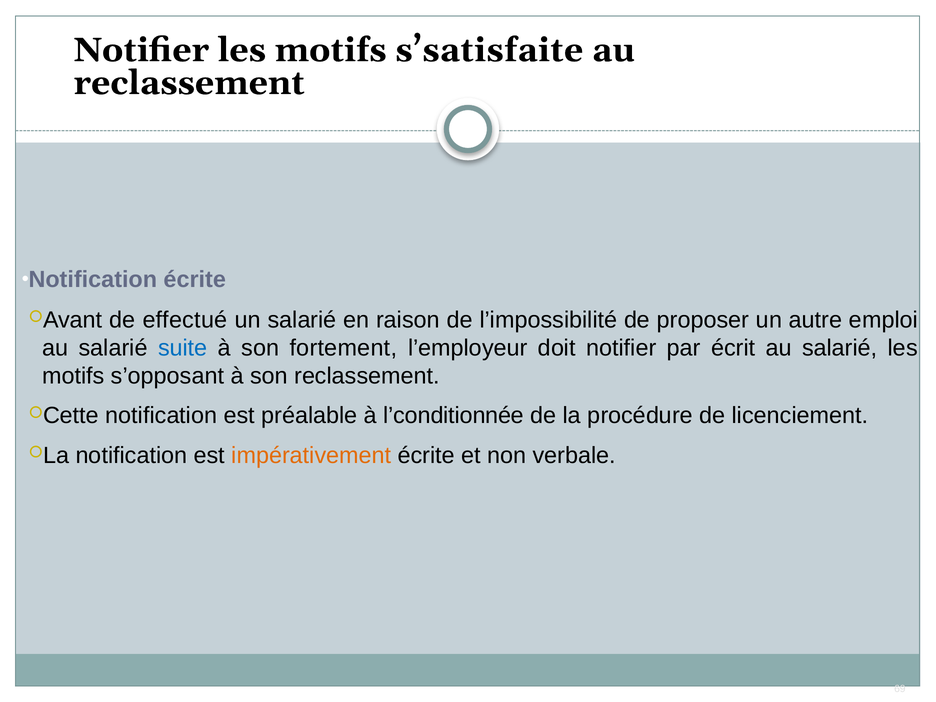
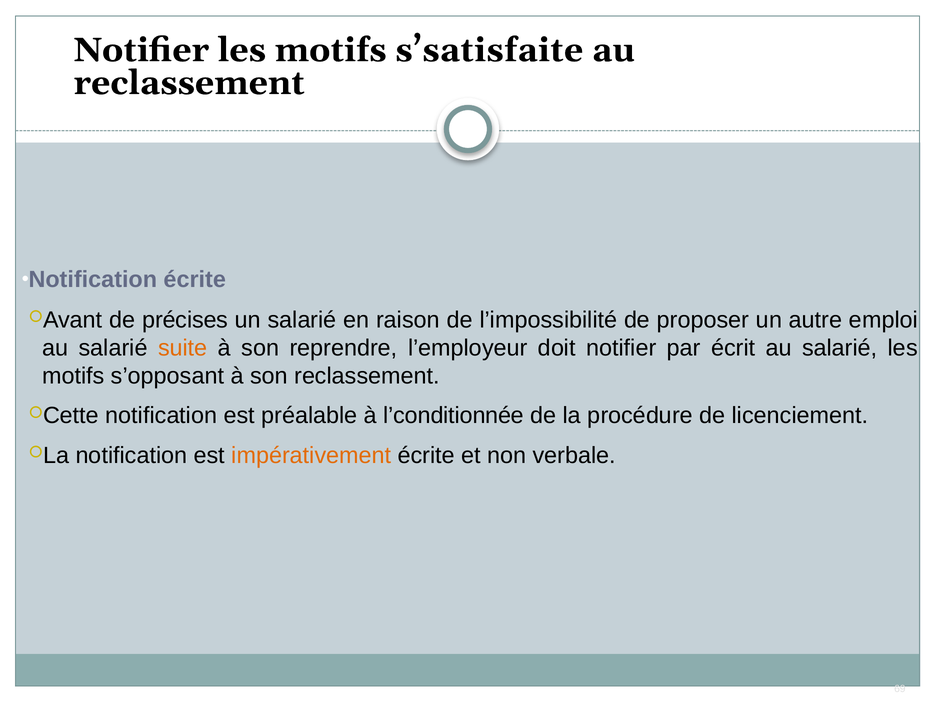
effectué: effectué -> précises
suite colour: blue -> orange
fortement: fortement -> reprendre
